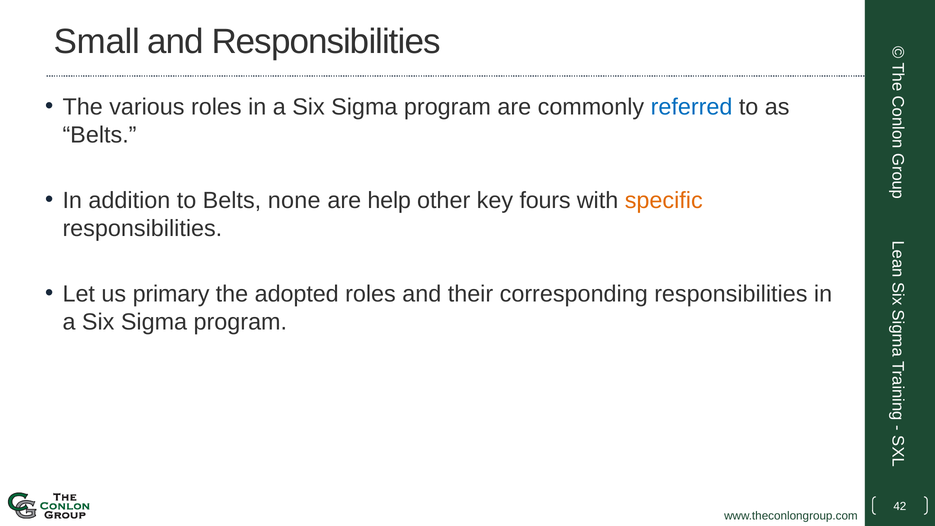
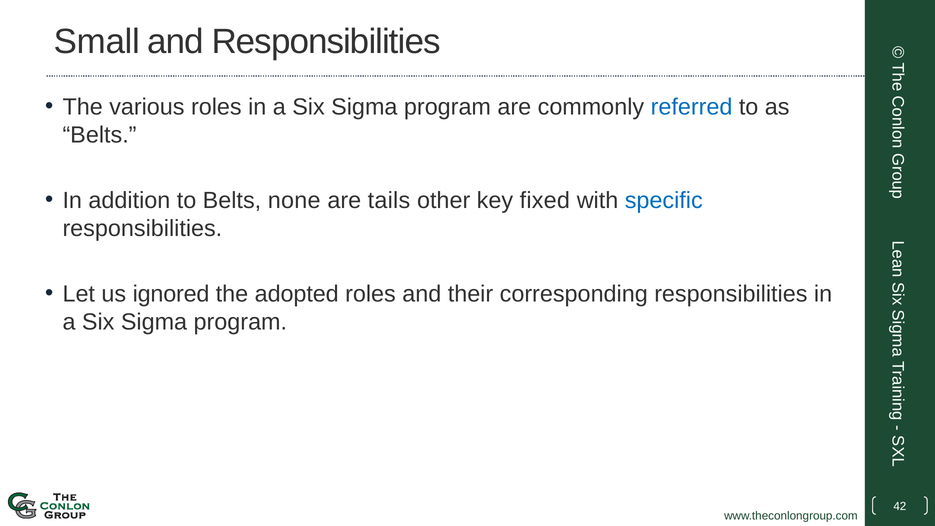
help: help -> tails
fours: fours -> fixed
specific colour: orange -> blue
primary: primary -> ignored
